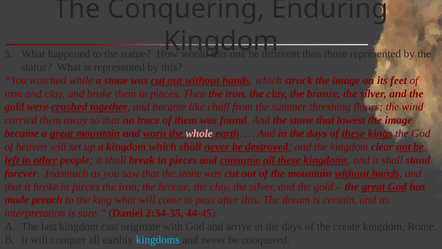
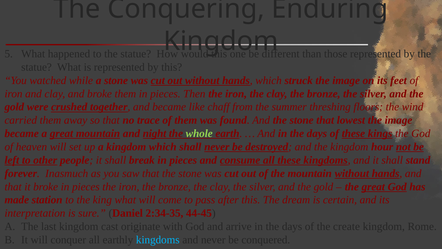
worn: worn -> night
whole colour: pink -> light green
clear: clear -> hour
preach: preach -> station
